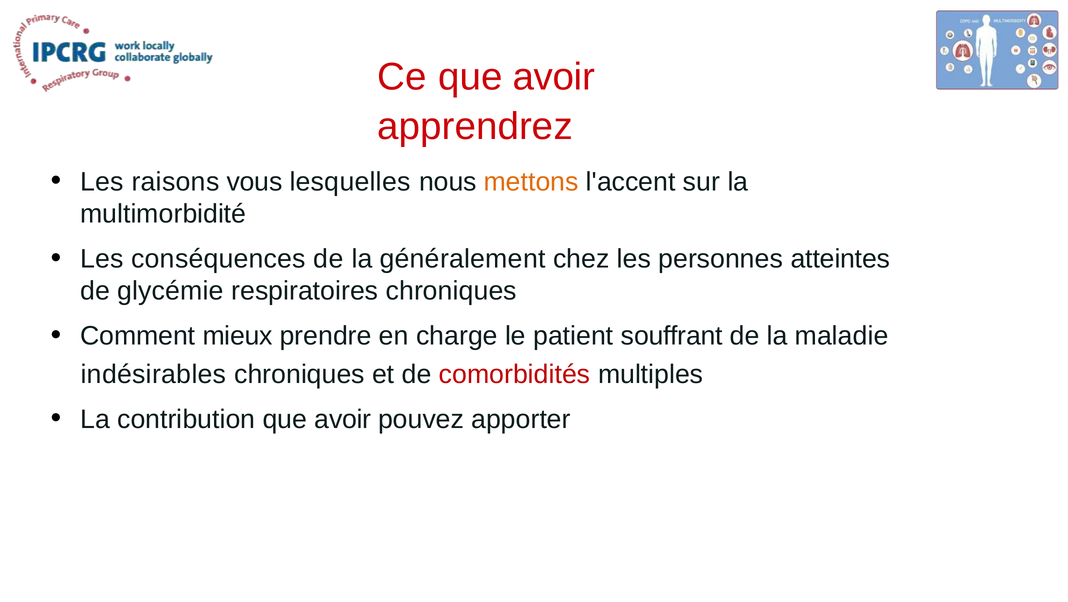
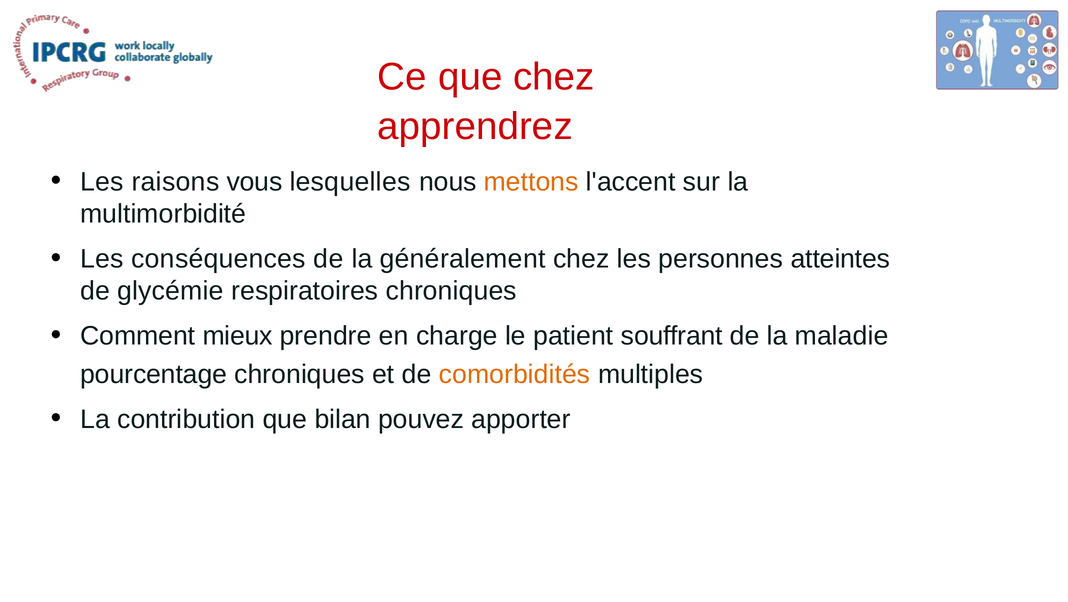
Ce que avoir: avoir -> chez
indésirables: indésirables -> pourcentage
comorbidités colour: red -> orange
contribution que avoir: avoir -> bilan
